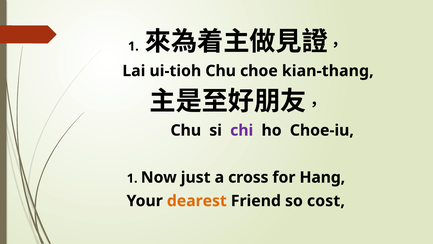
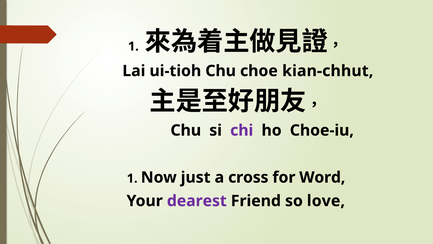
kian-thang: kian-thang -> kian-chhut
Hang: Hang -> Word
dearest colour: orange -> purple
cost: cost -> love
